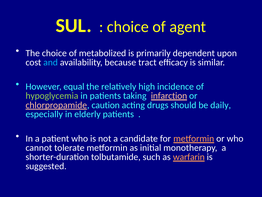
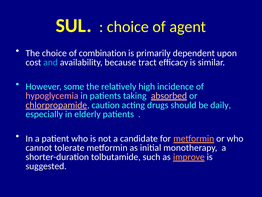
metabolized: metabolized -> combination
equal: equal -> some
hypoglycemia colour: light green -> pink
infarction: infarction -> absorbed
warfarin: warfarin -> improve
